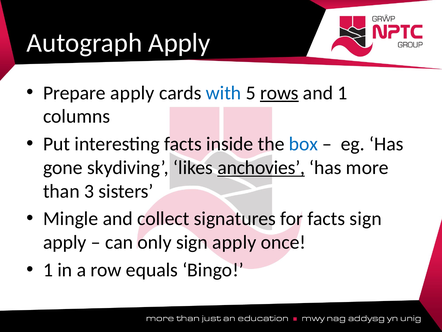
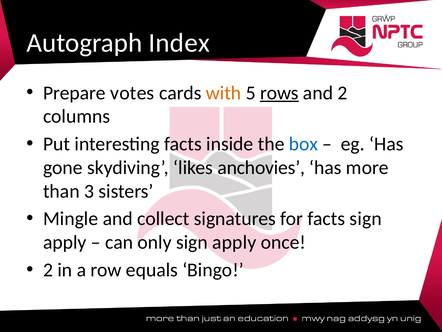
Autograph Apply: Apply -> Index
Prepare apply: apply -> votes
with colour: blue -> orange
and 1: 1 -> 2
anchovies underline: present -> none
1 at (48, 270): 1 -> 2
